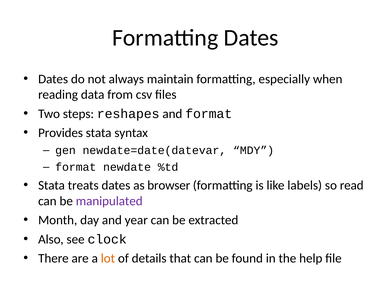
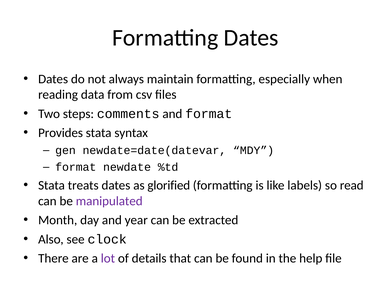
reshapes: reshapes -> comments
browser: browser -> glorified
lot colour: orange -> purple
